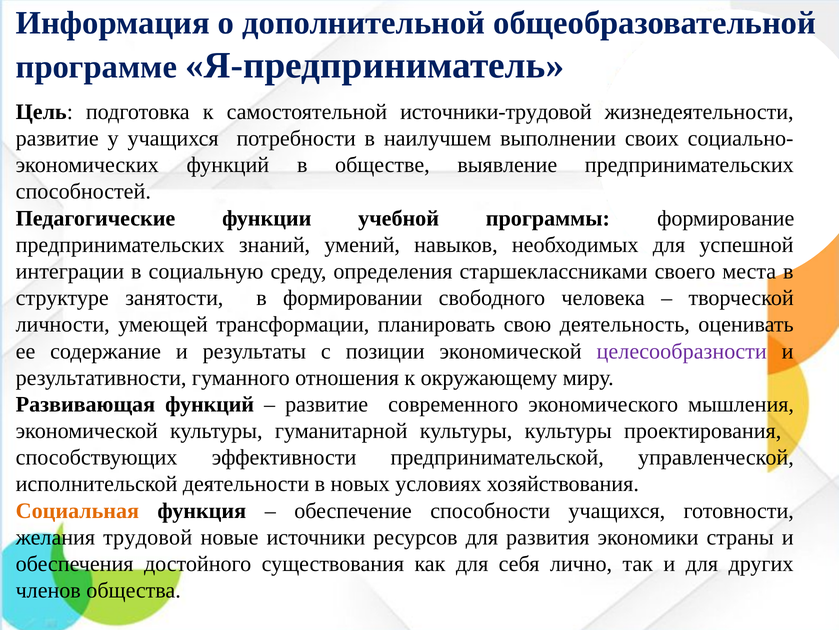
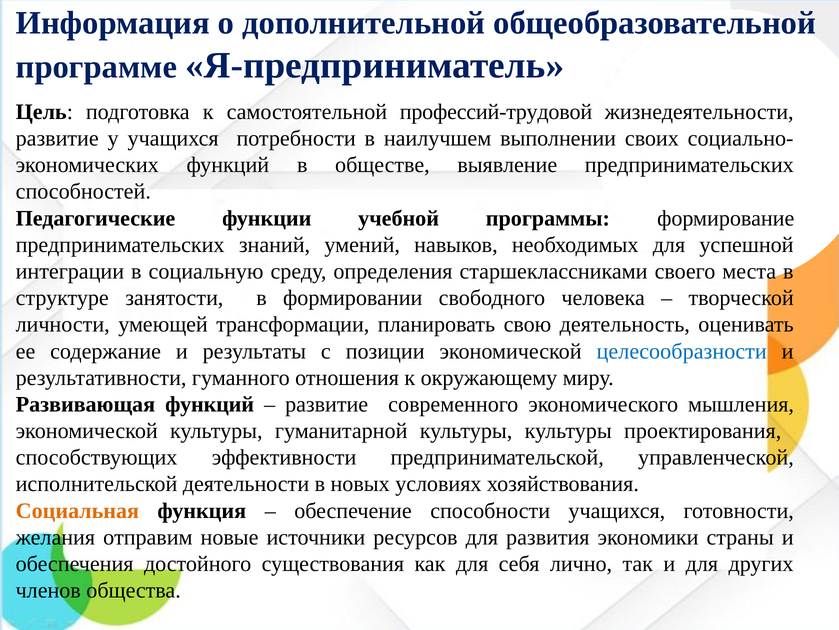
источники-трудовой: источники-трудовой -> профессий-трудовой
целесообразности colour: purple -> blue
трудовой: трудовой -> отправим
